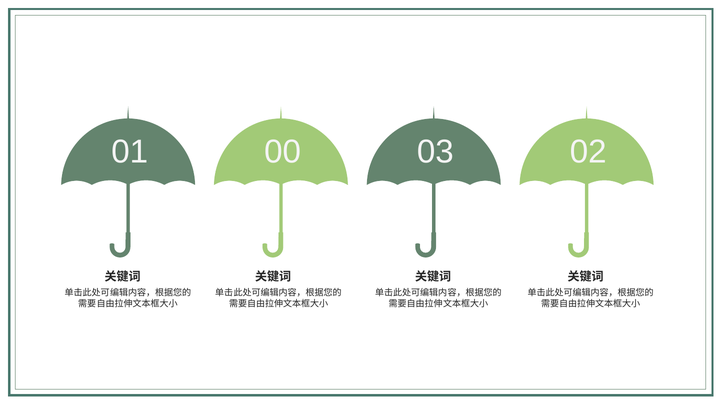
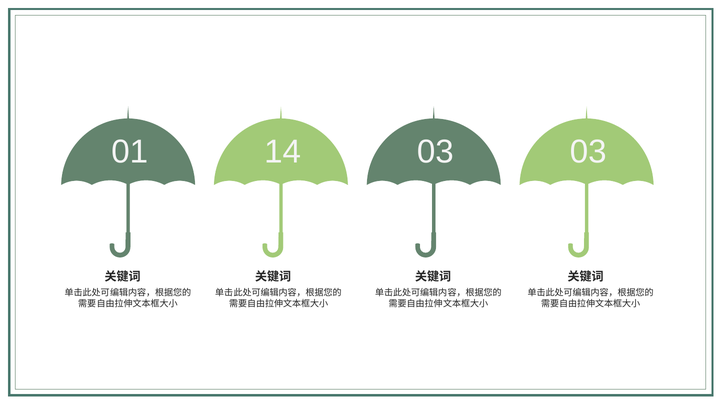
00: 00 -> 14
03 02: 02 -> 03
